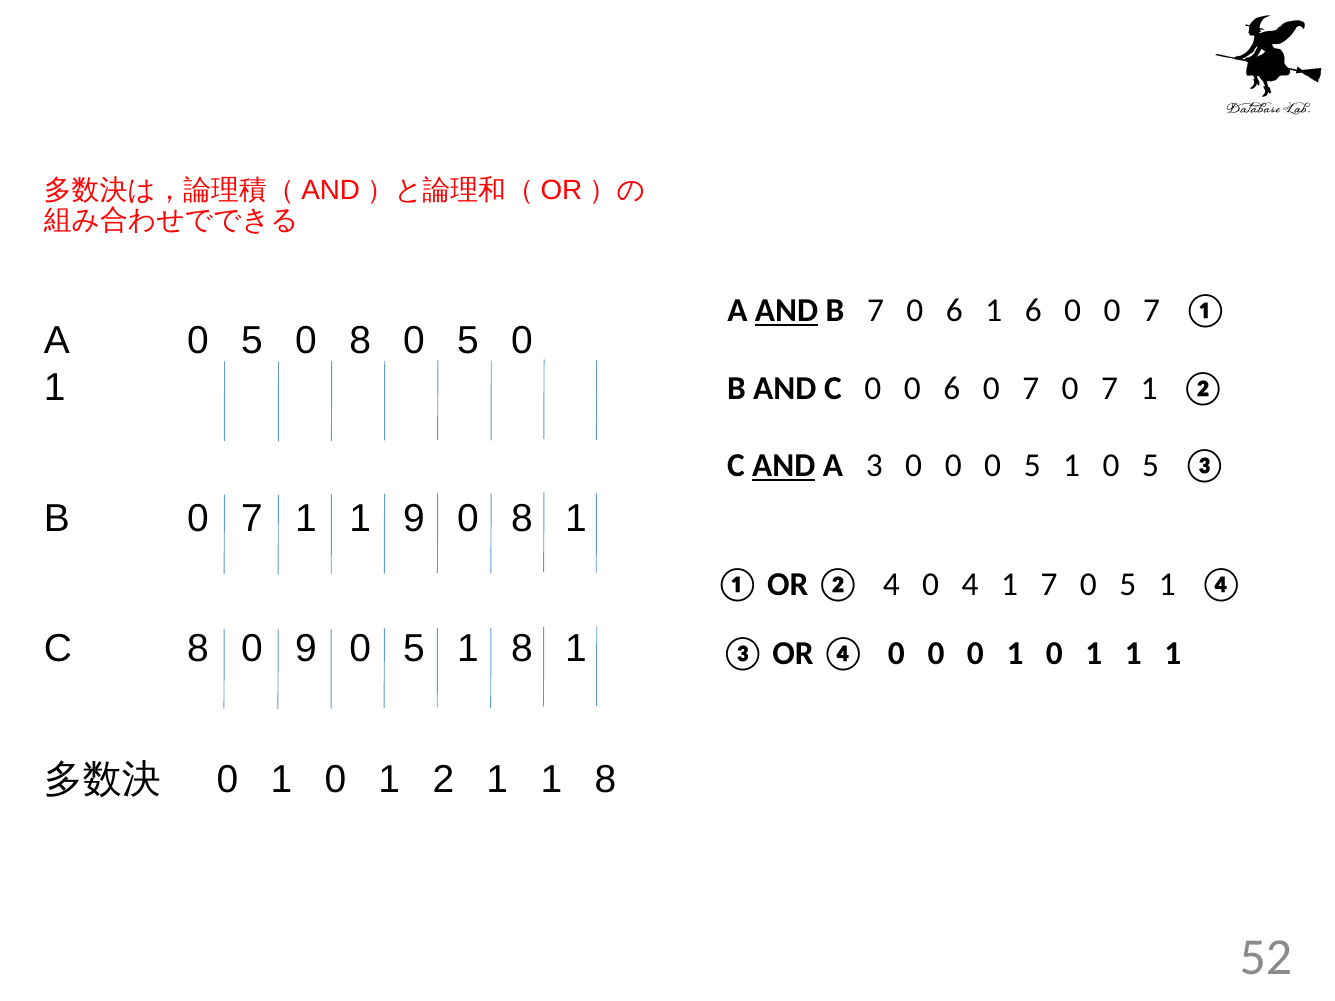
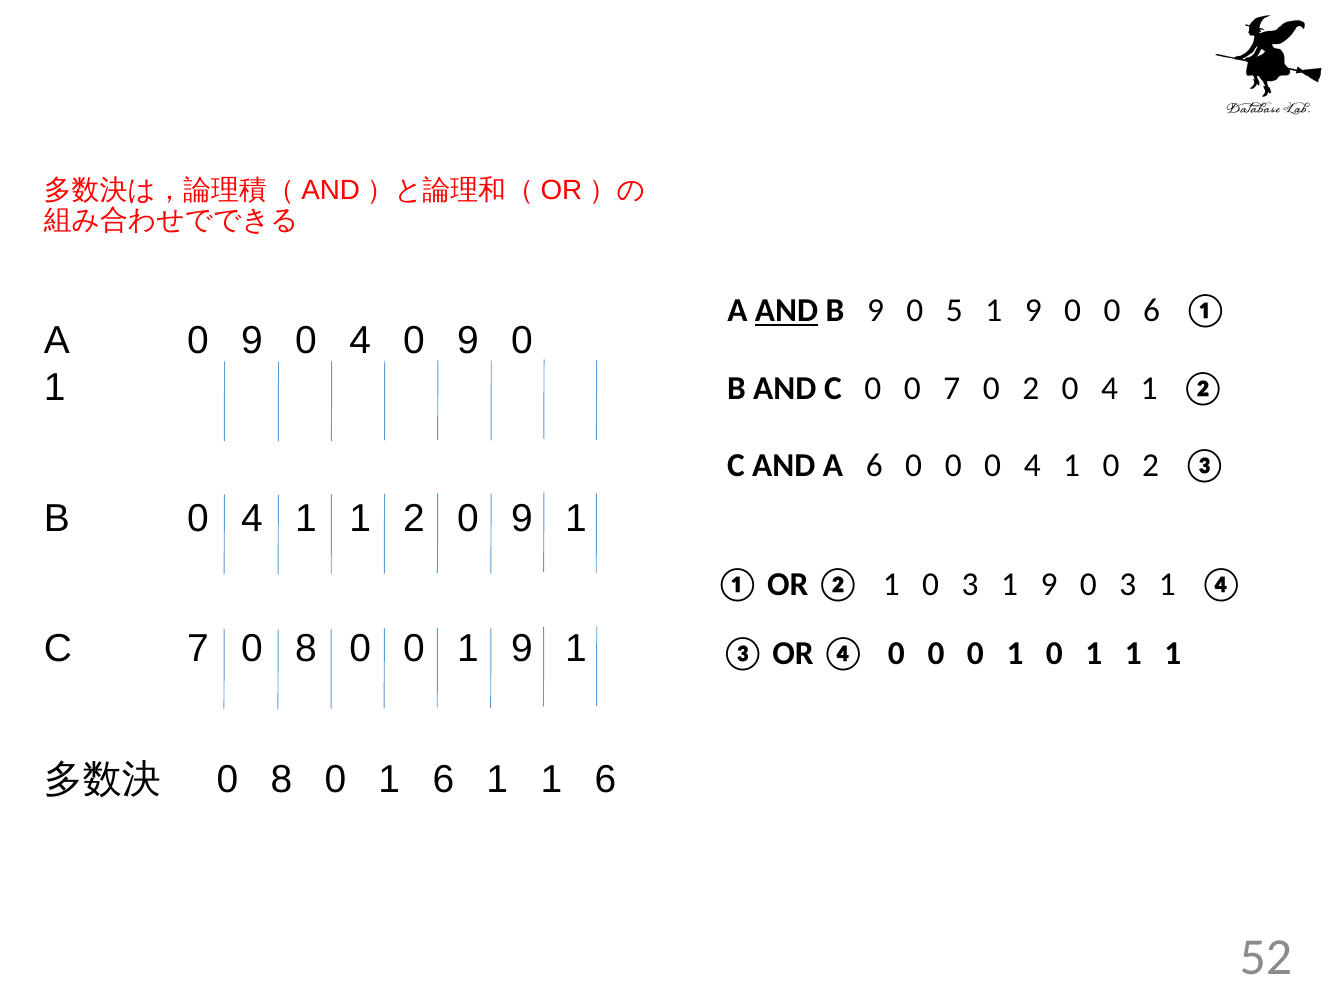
B 7: 7 -> 9
6 at (954, 311): 6 -> 5
6 at (1033, 311): 6 -> 9
0 0 7: 7 -> 6
A 0 5: 5 -> 9
8 at (360, 341): 8 -> 4
5 at (468, 341): 5 -> 9
0 0 6: 6 -> 7
7 at (1031, 388): 7 -> 2
7 at (1110, 388): 7 -> 4
AND at (784, 466) underline: present -> none
A 3: 3 -> 6
0 0 5: 5 -> 4
1 0 5: 5 -> 2
B 0 7: 7 -> 4
1 9: 9 -> 2
8 at (522, 518): 8 -> 9
② 4: 4 -> 1
4 at (970, 584): 4 -> 3
7 at (1049, 584): 7 -> 9
5 at (1128, 584): 5 -> 3
C 8: 8 -> 7
9 at (306, 649): 9 -> 8
5 at (414, 649): 5 -> 0
8 at (522, 649): 8 -> 9
1 at (281, 779): 1 -> 8
0 1 2: 2 -> 6
1 1 8: 8 -> 6
